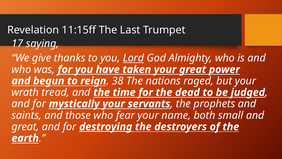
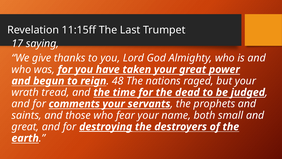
Lord underline: present -> none
38: 38 -> 48
mystically: mystically -> comments
